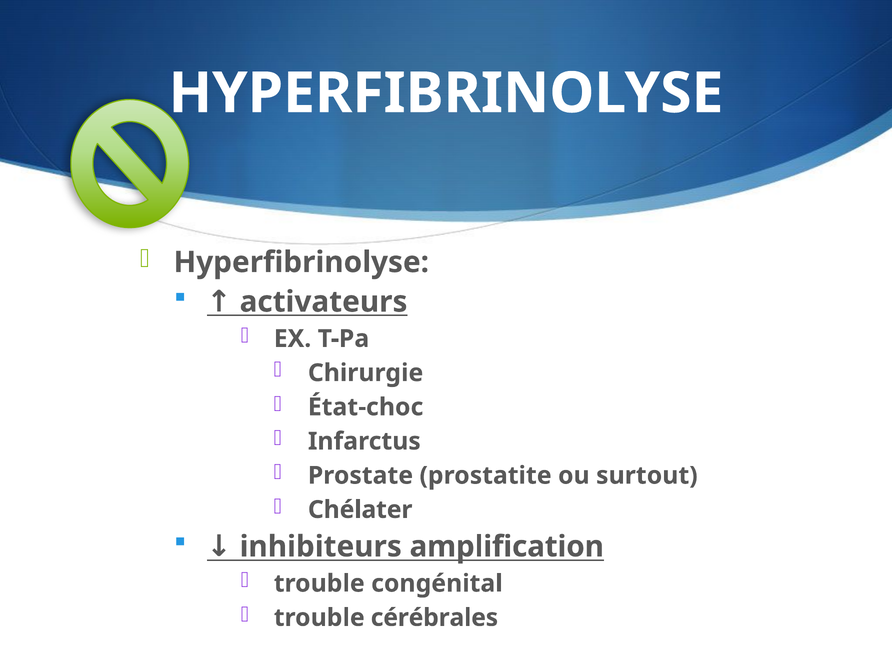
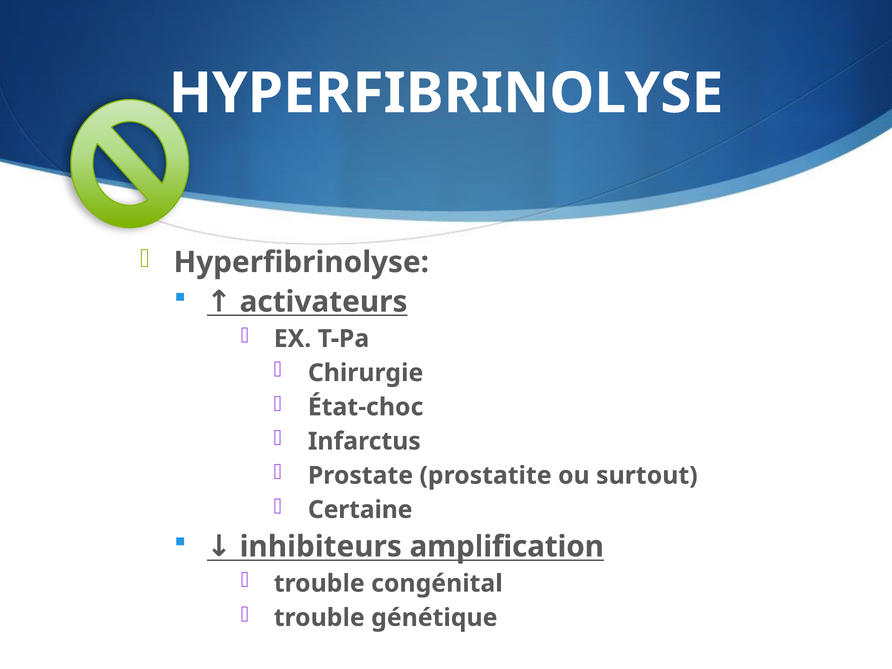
Chélater: Chélater -> Certaine
cérébrales: cérébrales -> génétique
